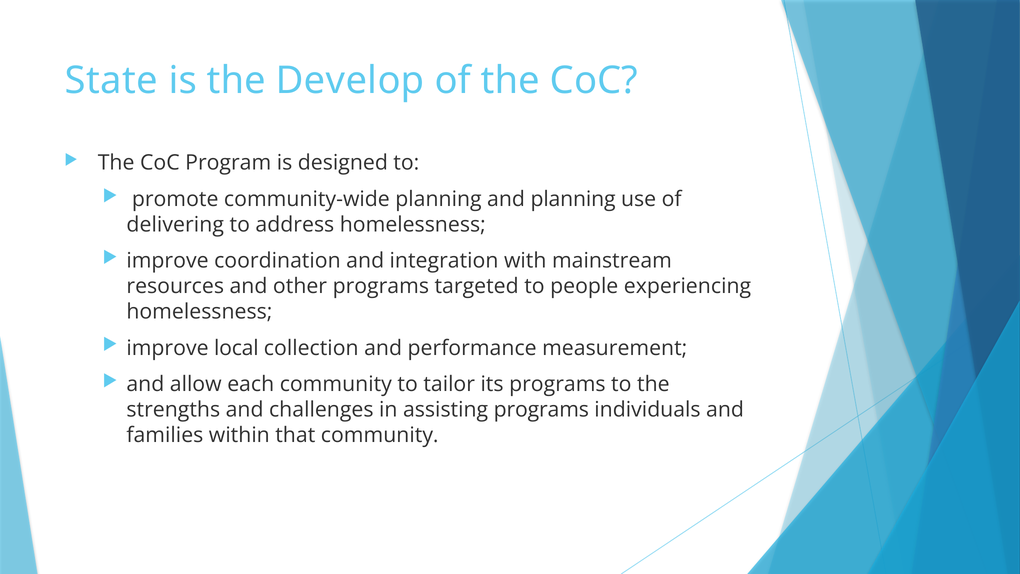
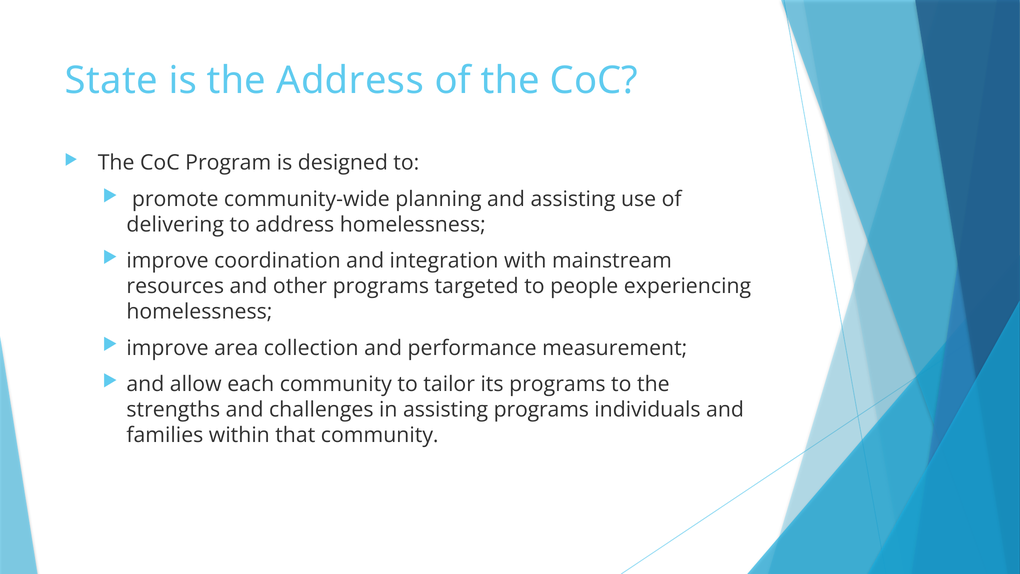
the Develop: Develop -> Address
and planning: planning -> assisting
local: local -> area
